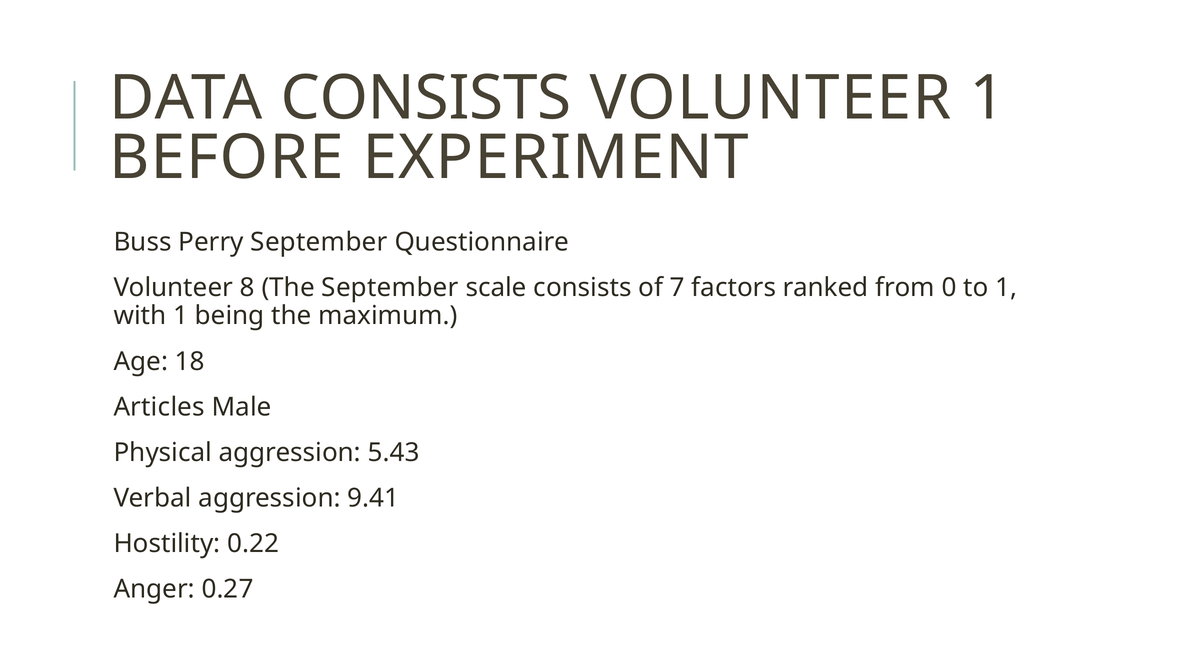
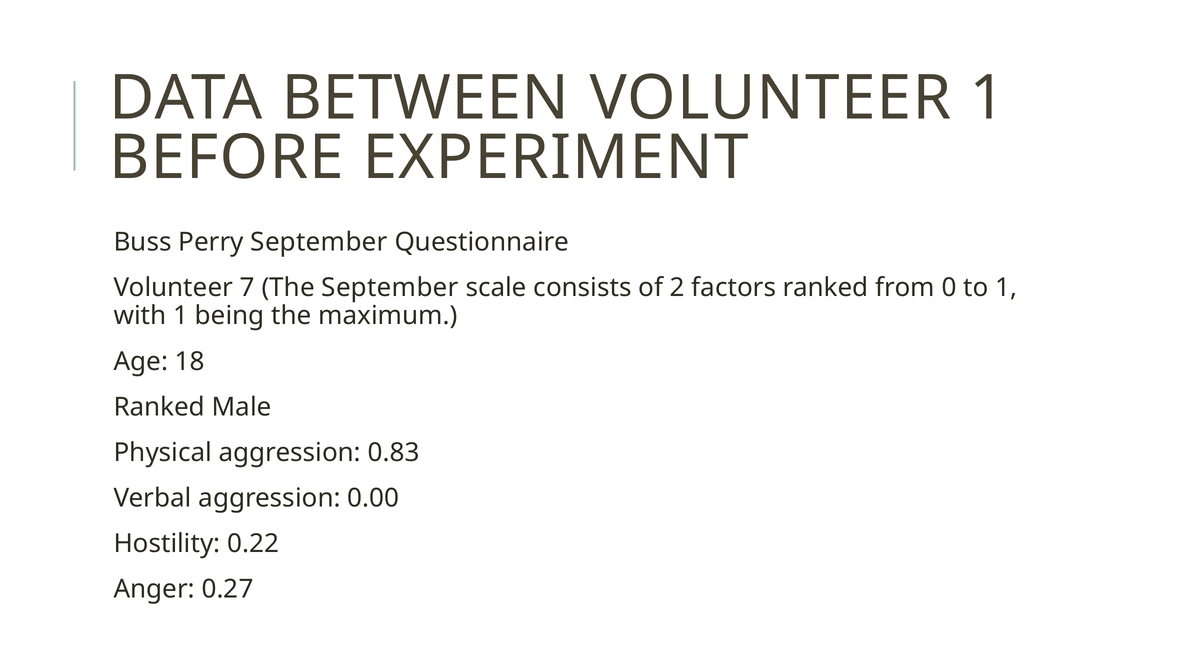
DATA CONSISTS: CONSISTS -> BETWEEN
8: 8 -> 7
7: 7 -> 2
Articles at (159, 407): Articles -> Ranked
5.43: 5.43 -> 0.83
9.41: 9.41 -> 0.00
